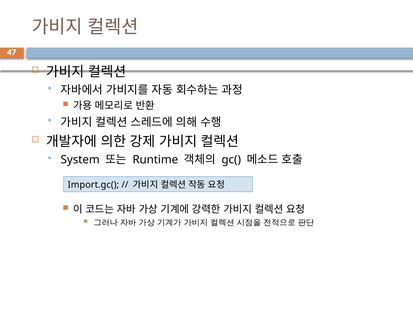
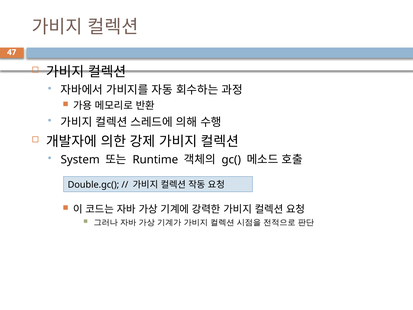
Import.gc(: Import.gc( -> Double.gc(
